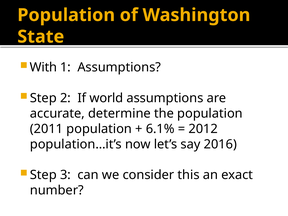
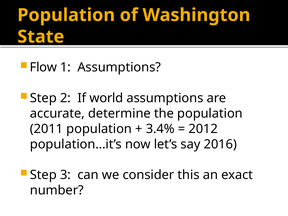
With: With -> Flow
6.1%: 6.1% -> 3.4%
